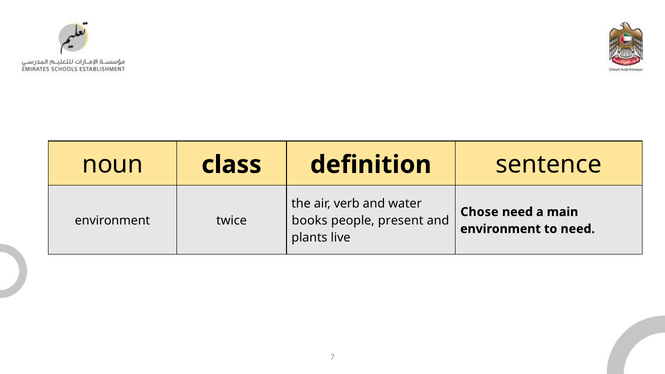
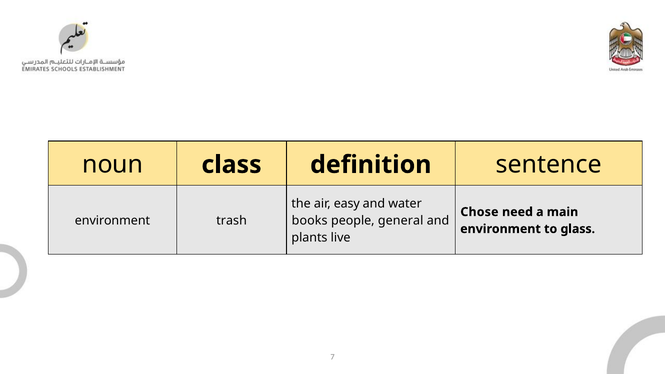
verb: verb -> easy
twice: twice -> trash
present: present -> general
to need: need -> glass
